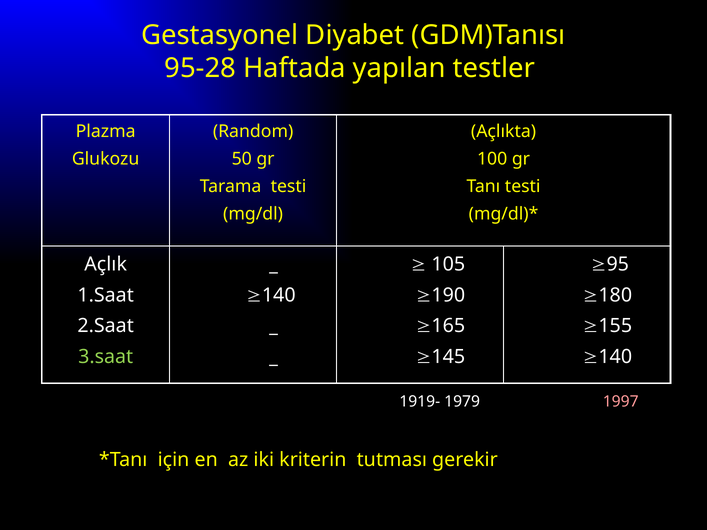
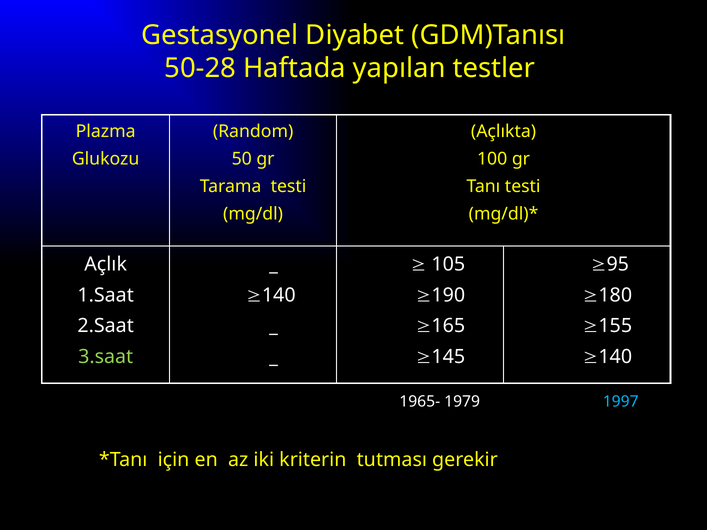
95-28: 95-28 -> 50-28
1919-: 1919- -> 1965-
1997 colour: pink -> light blue
